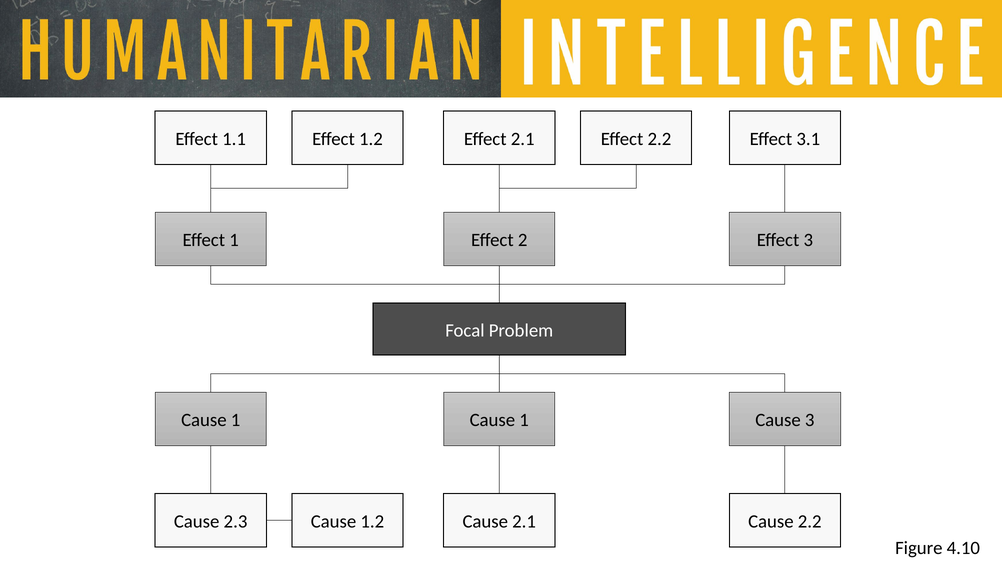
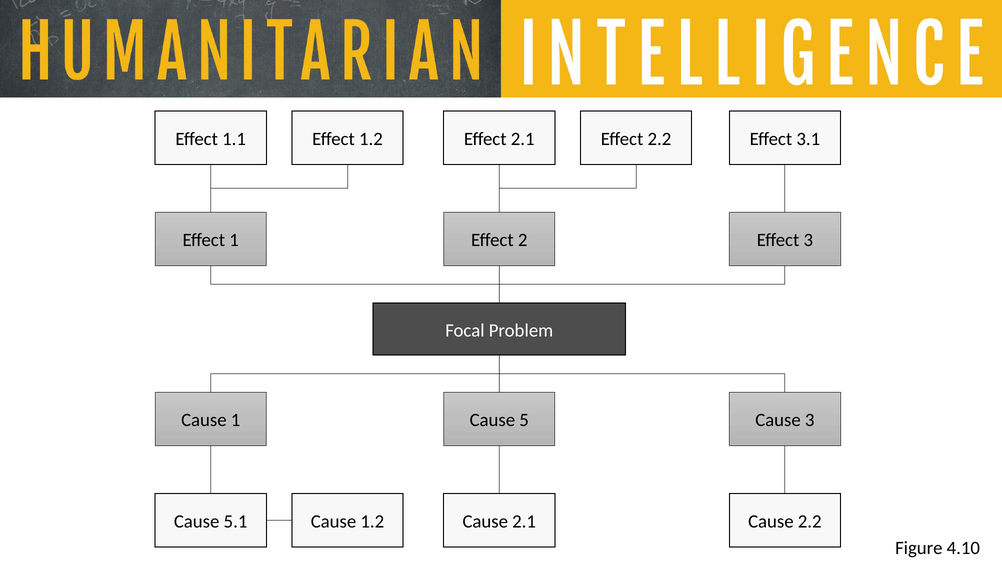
1 at (524, 420): 1 -> 5
2.3: 2.3 -> 5.1
